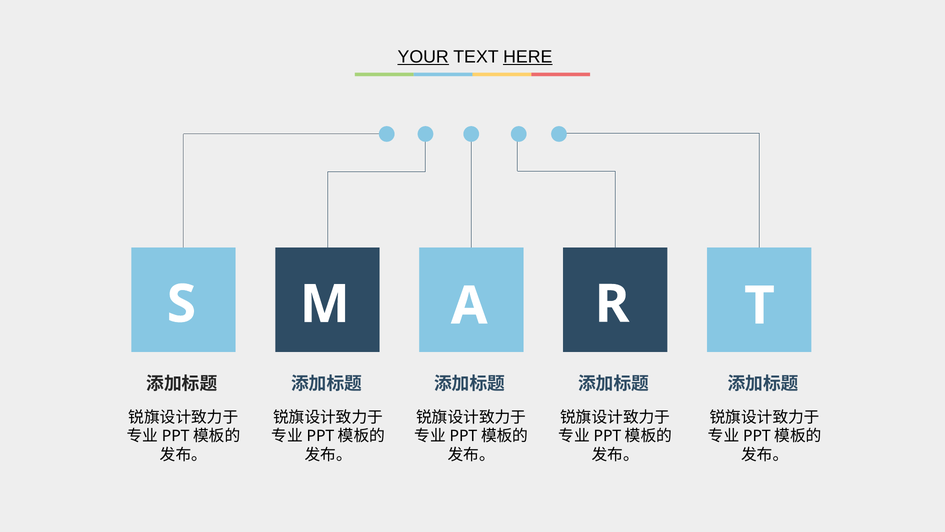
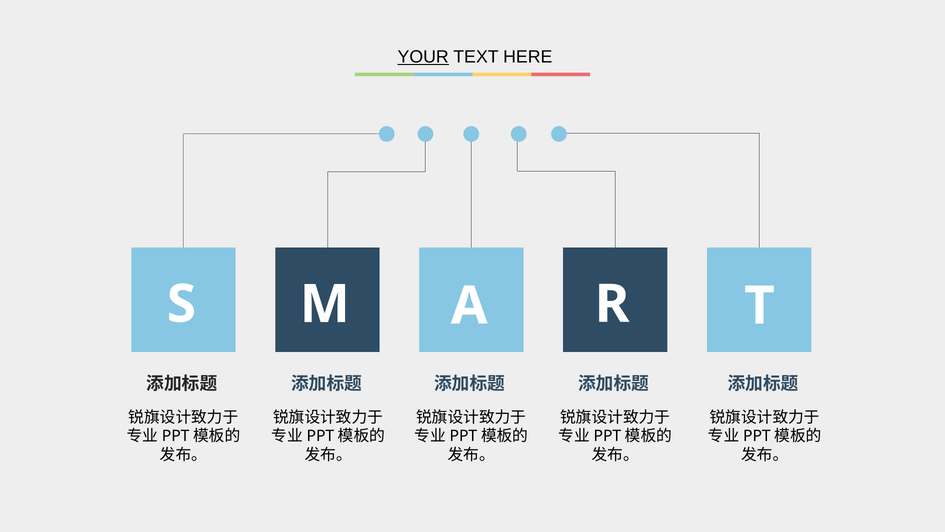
HERE underline: present -> none
